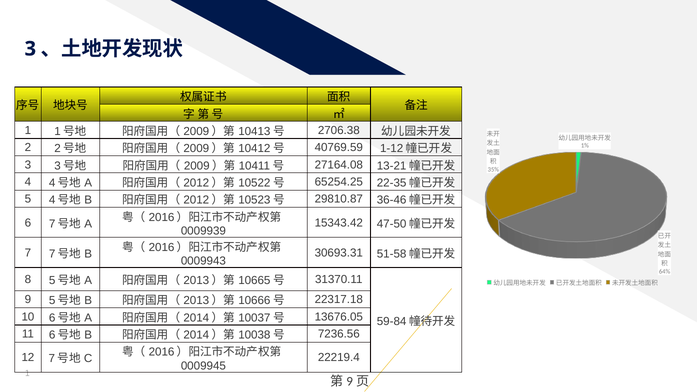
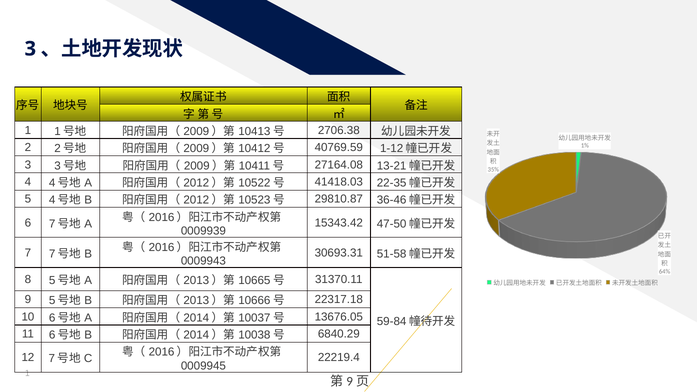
65254.25: 65254.25 -> 41418.03
7236.56: 7236.56 -> 6840.29
